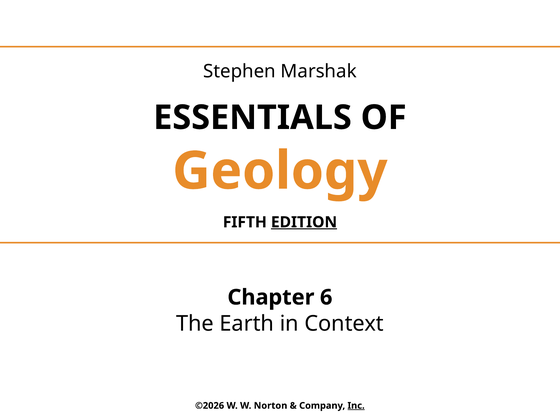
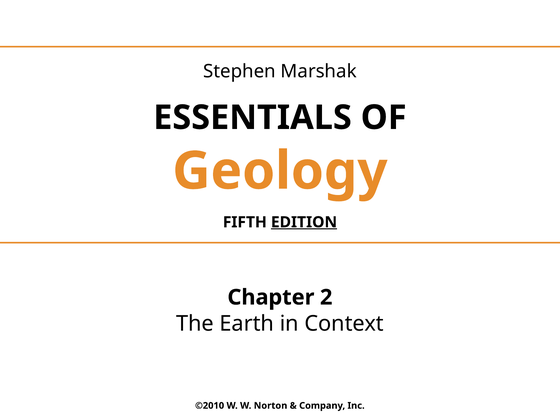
6: 6 -> 2
©2026: ©2026 -> ©2010
Inc underline: present -> none
